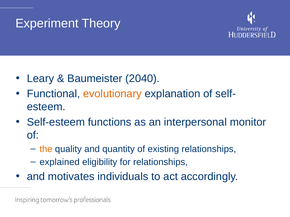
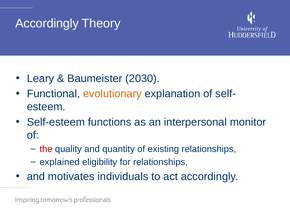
Experiment at (47, 23): Experiment -> Accordingly
2040: 2040 -> 2030
the colour: orange -> red
